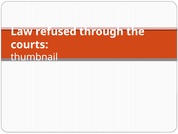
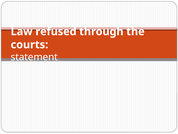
thumbnail: thumbnail -> statement
